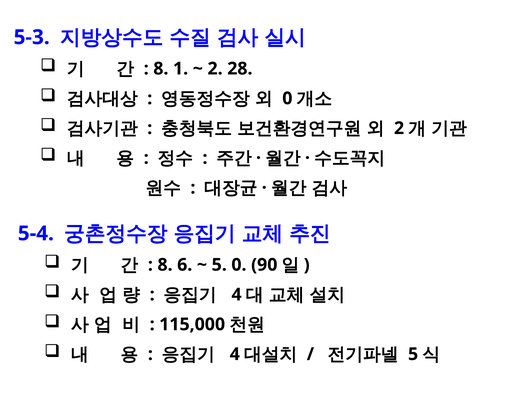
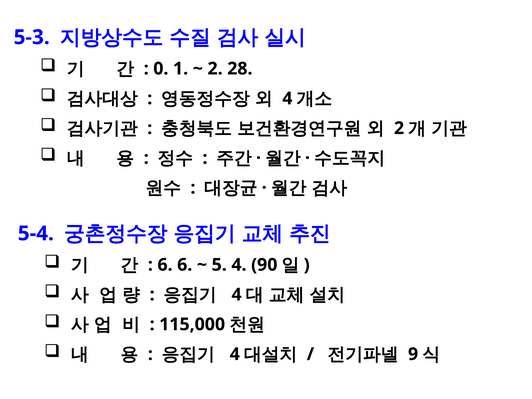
8 at (161, 69): 8 -> 0
0 at (287, 98): 0 -> 4
8 at (165, 265): 8 -> 6
5 0: 0 -> 4
5 at (413, 354): 5 -> 9
